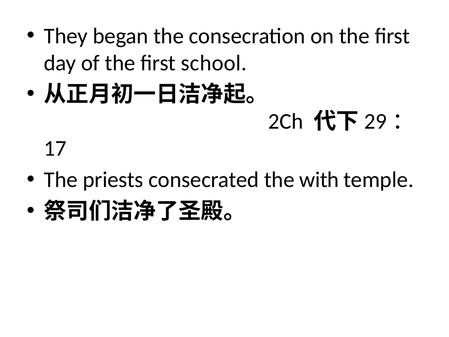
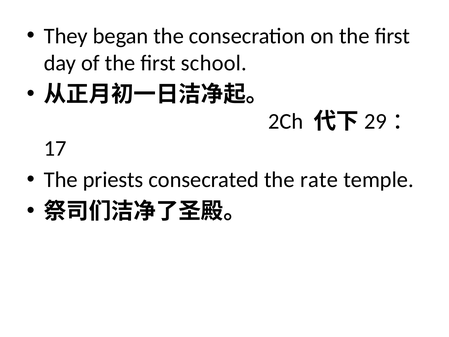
with: with -> rate
